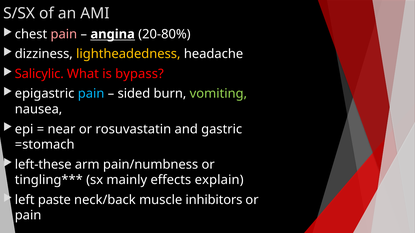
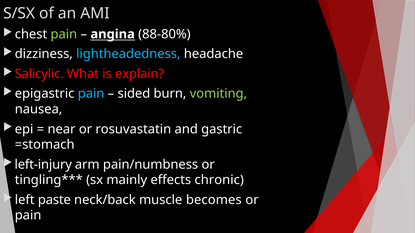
pain at (64, 34) colour: pink -> light green
20-80%: 20-80% -> 88-80%
lightheadedness colour: yellow -> light blue
bypass: bypass -> explain
left-these: left-these -> left-injury
explain: explain -> chronic
inhibitors: inhibitors -> becomes
